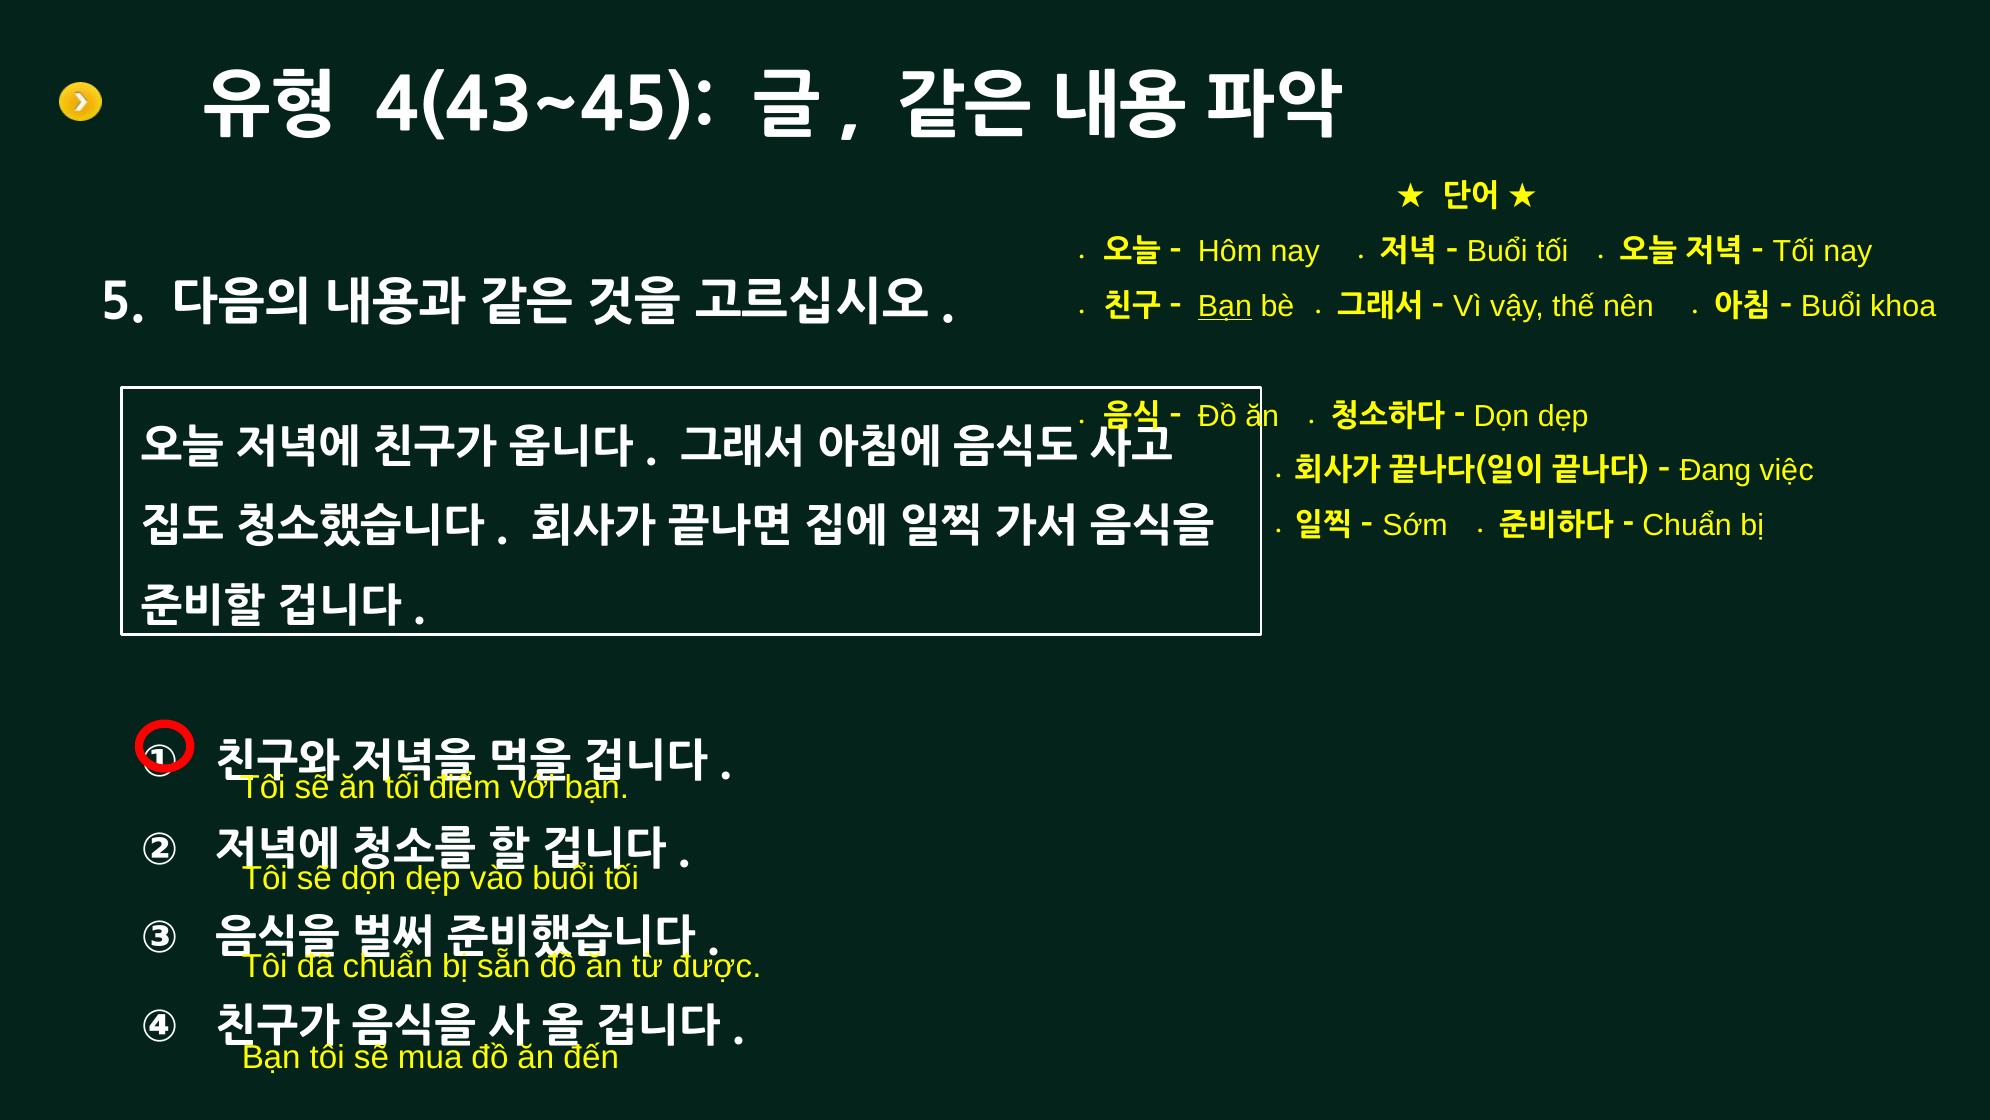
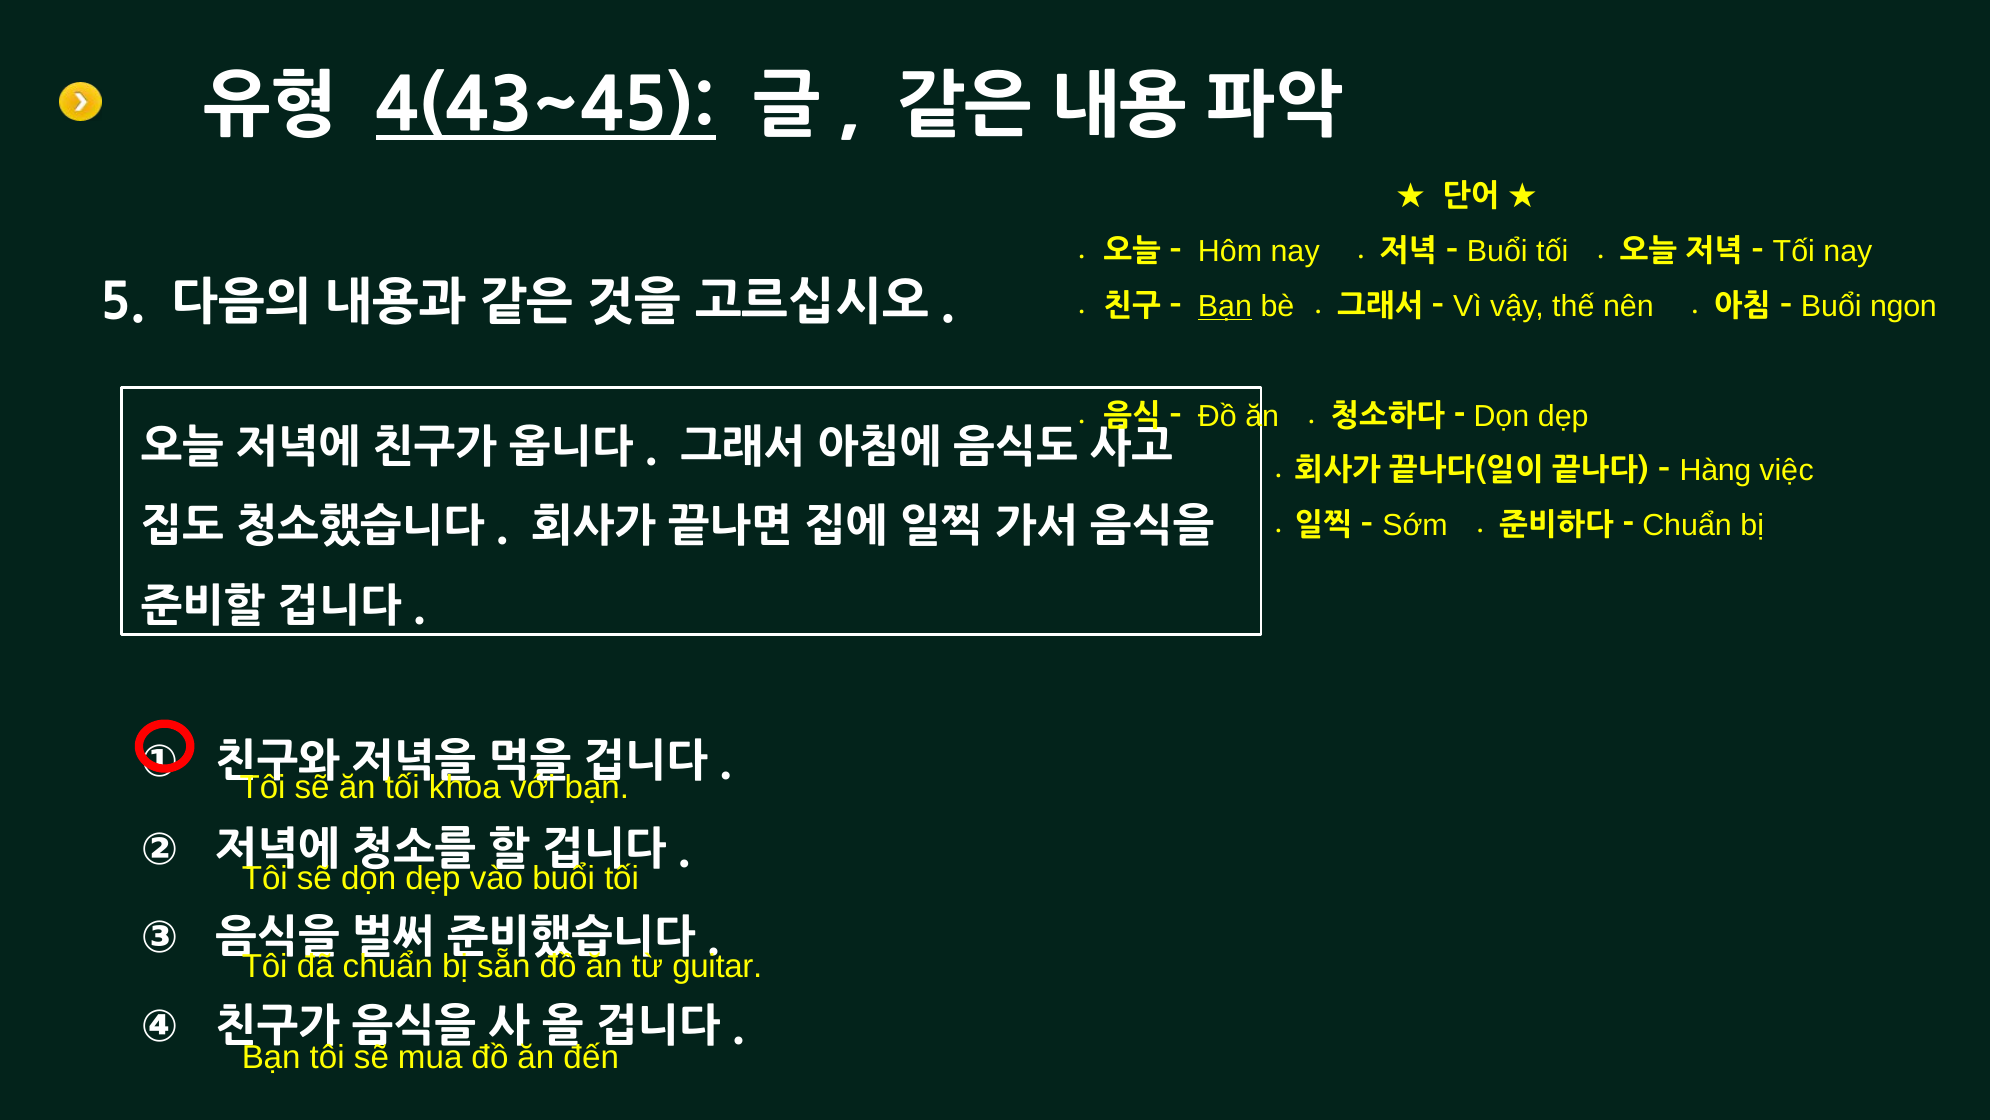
4(43~45 underline: none -> present
khoa: khoa -> ngon
Đang: Đang -> Hàng
điểm: điểm -> khoa
được: được -> guitar
